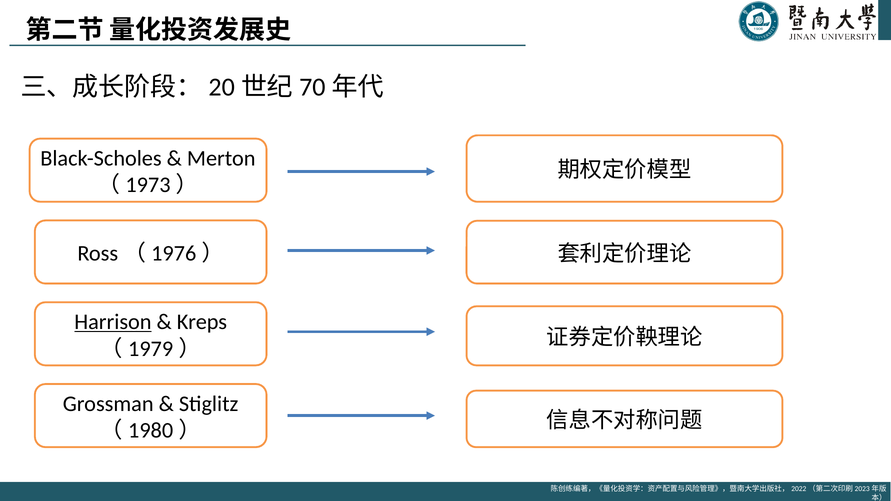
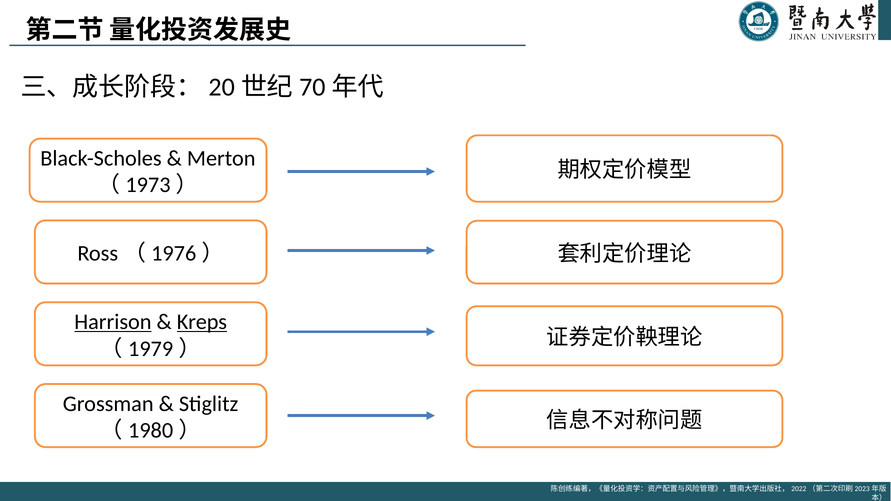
Kreps underline: none -> present
